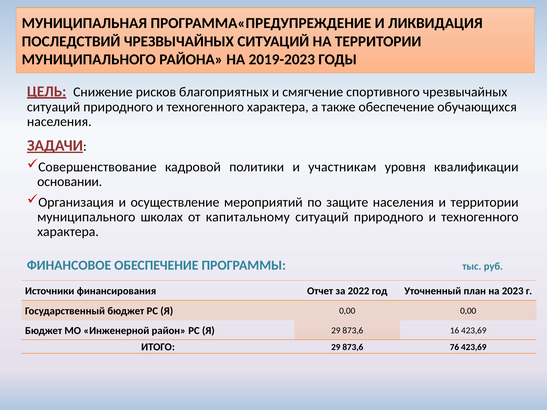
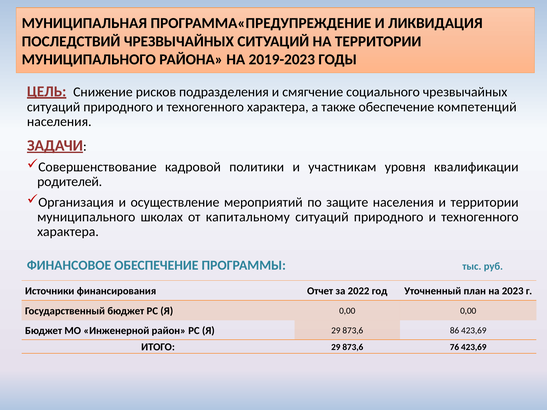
благоприятных: благоприятных -> подразделения
спортивного: спортивного -> социального
обучающихся: обучающихся -> компетенций
основании: основании -> родителей
16: 16 -> 86
